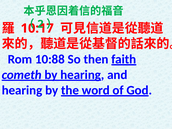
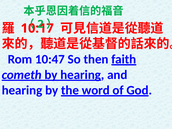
10:88: 10:88 -> 10:47
